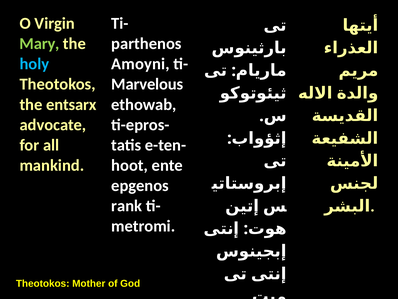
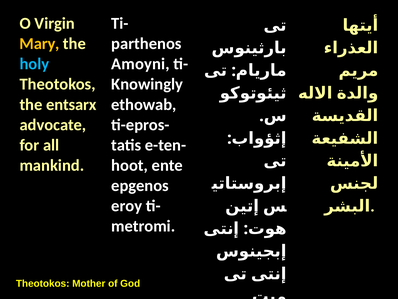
Mary colour: light green -> yellow
Marvelous: Marvelous -> Knowingly
rank: rank -> eroy
